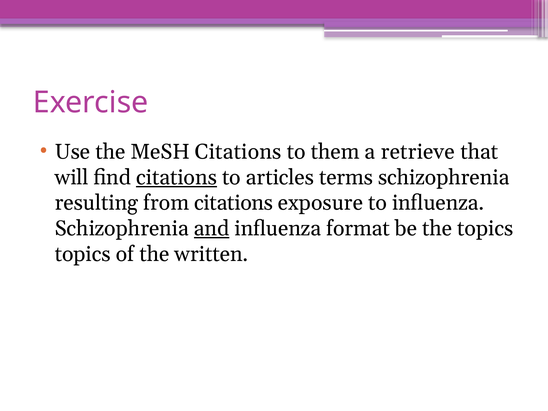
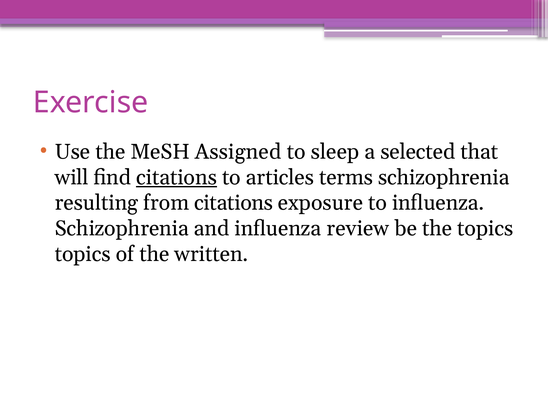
MeSH Citations: Citations -> Assigned
them: them -> sleep
retrieve: retrieve -> selected
and underline: present -> none
format: format -> review
